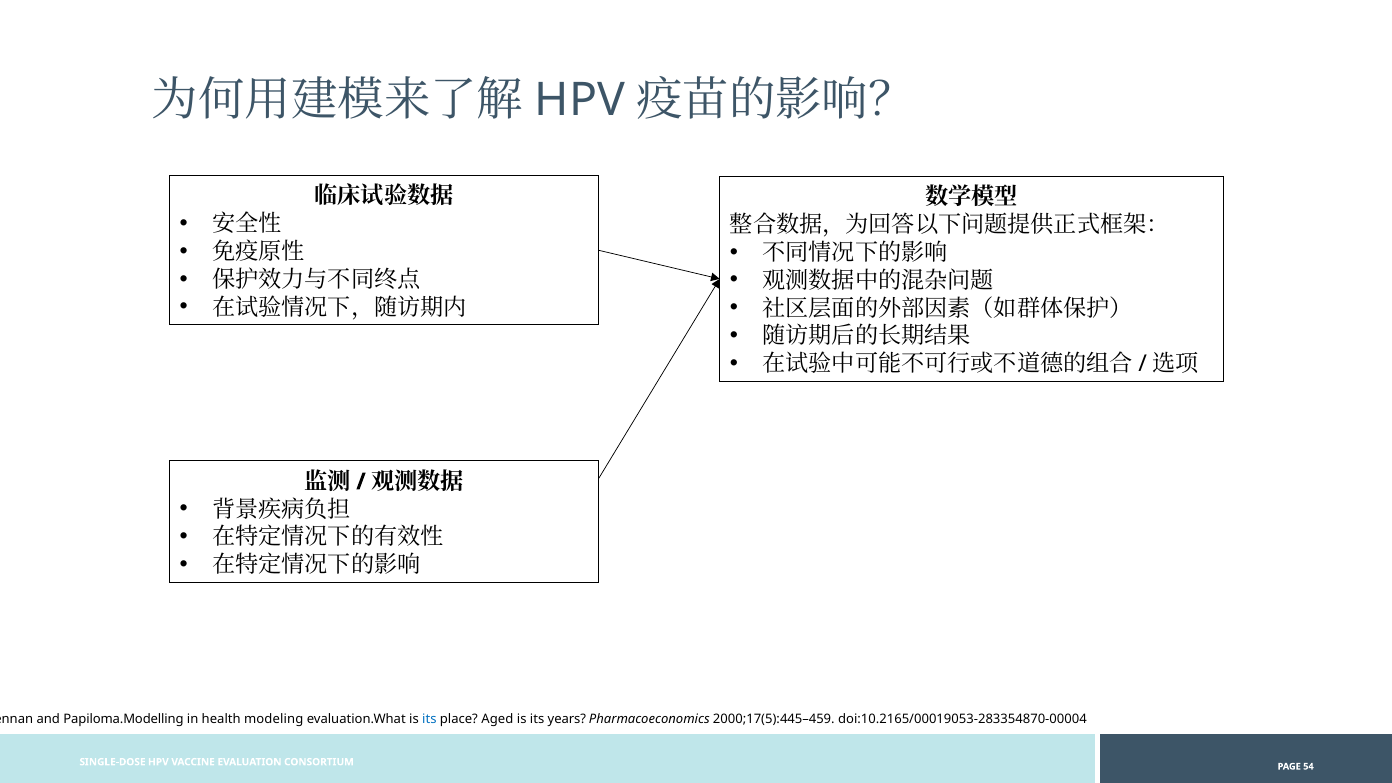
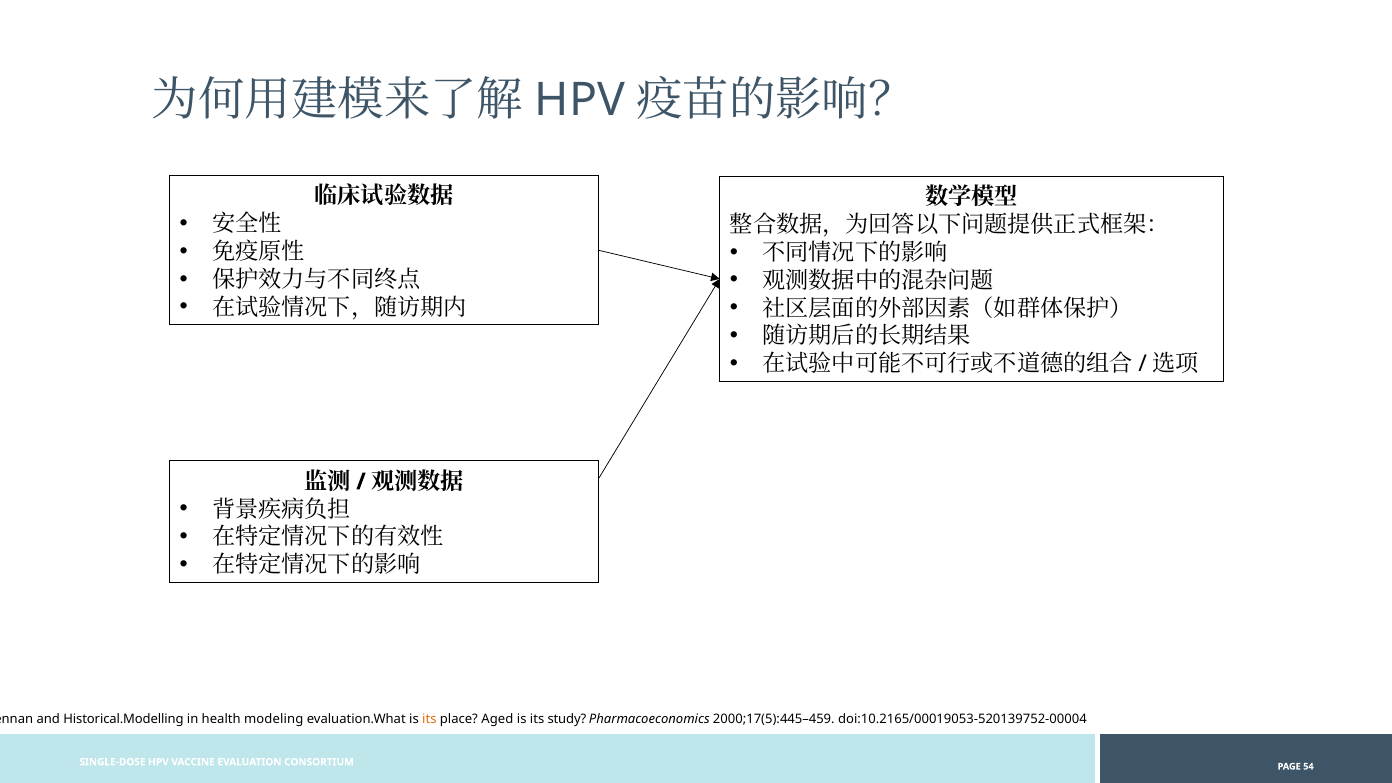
Papiloma.Modelling: Papiloma.Modelling -> Historical.Modelling
its at (429, 719) colour: blue -> orange
years: years -> study
doi:10.2165/00019053-283354870-00004: doi:10.2165/00019053-283354870-00004 -> doi:10.2165/00019053-520139752-00004
